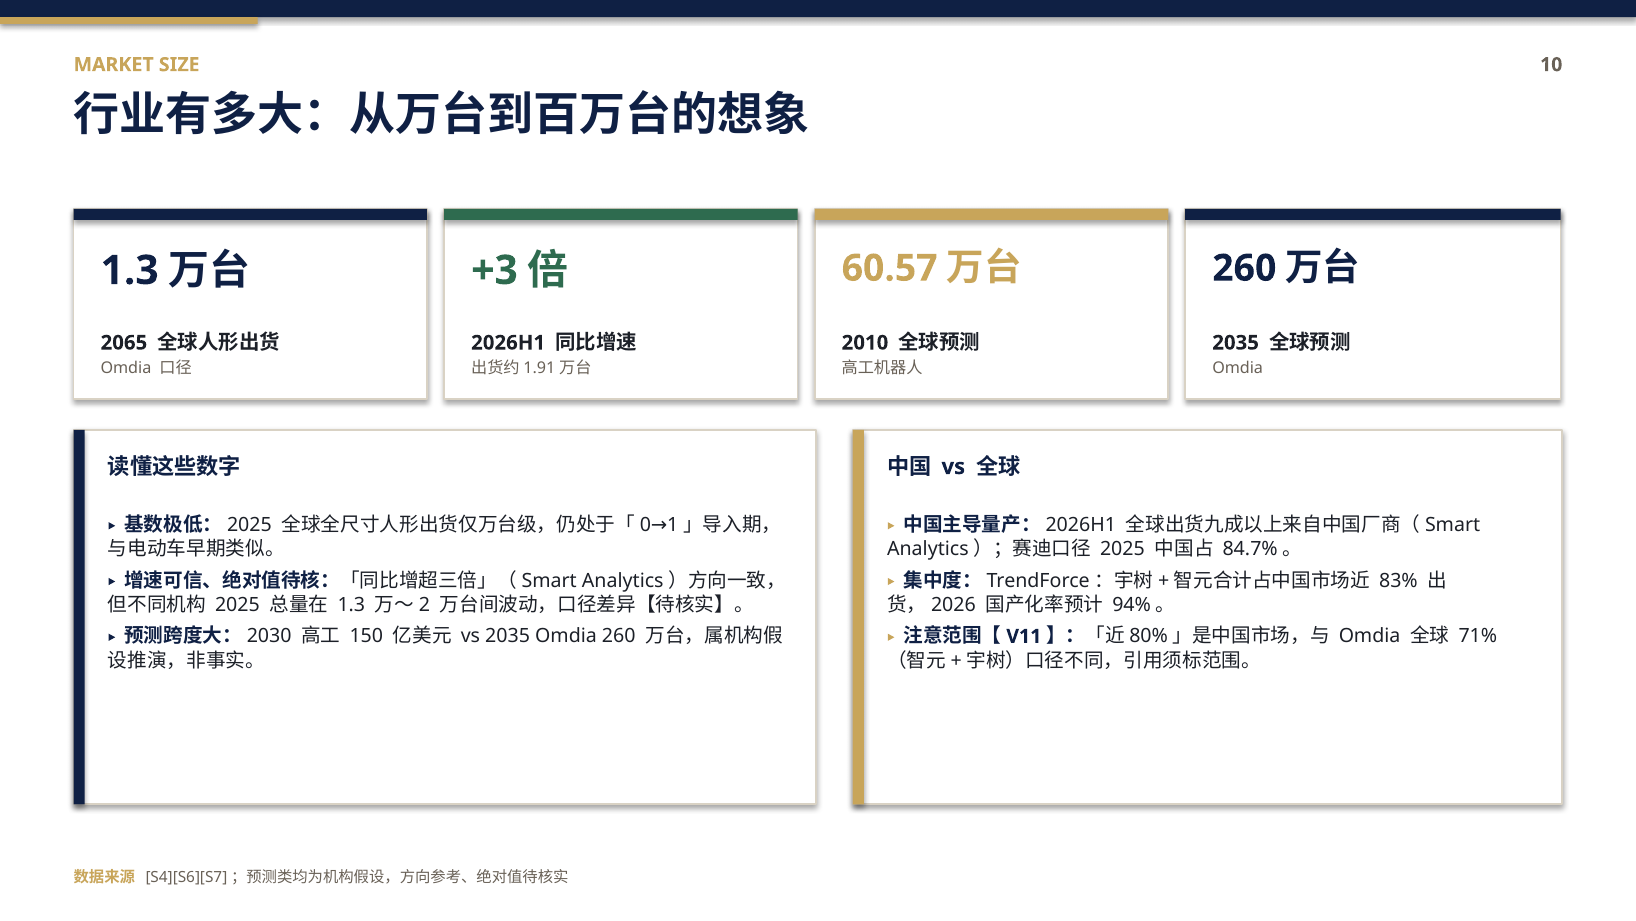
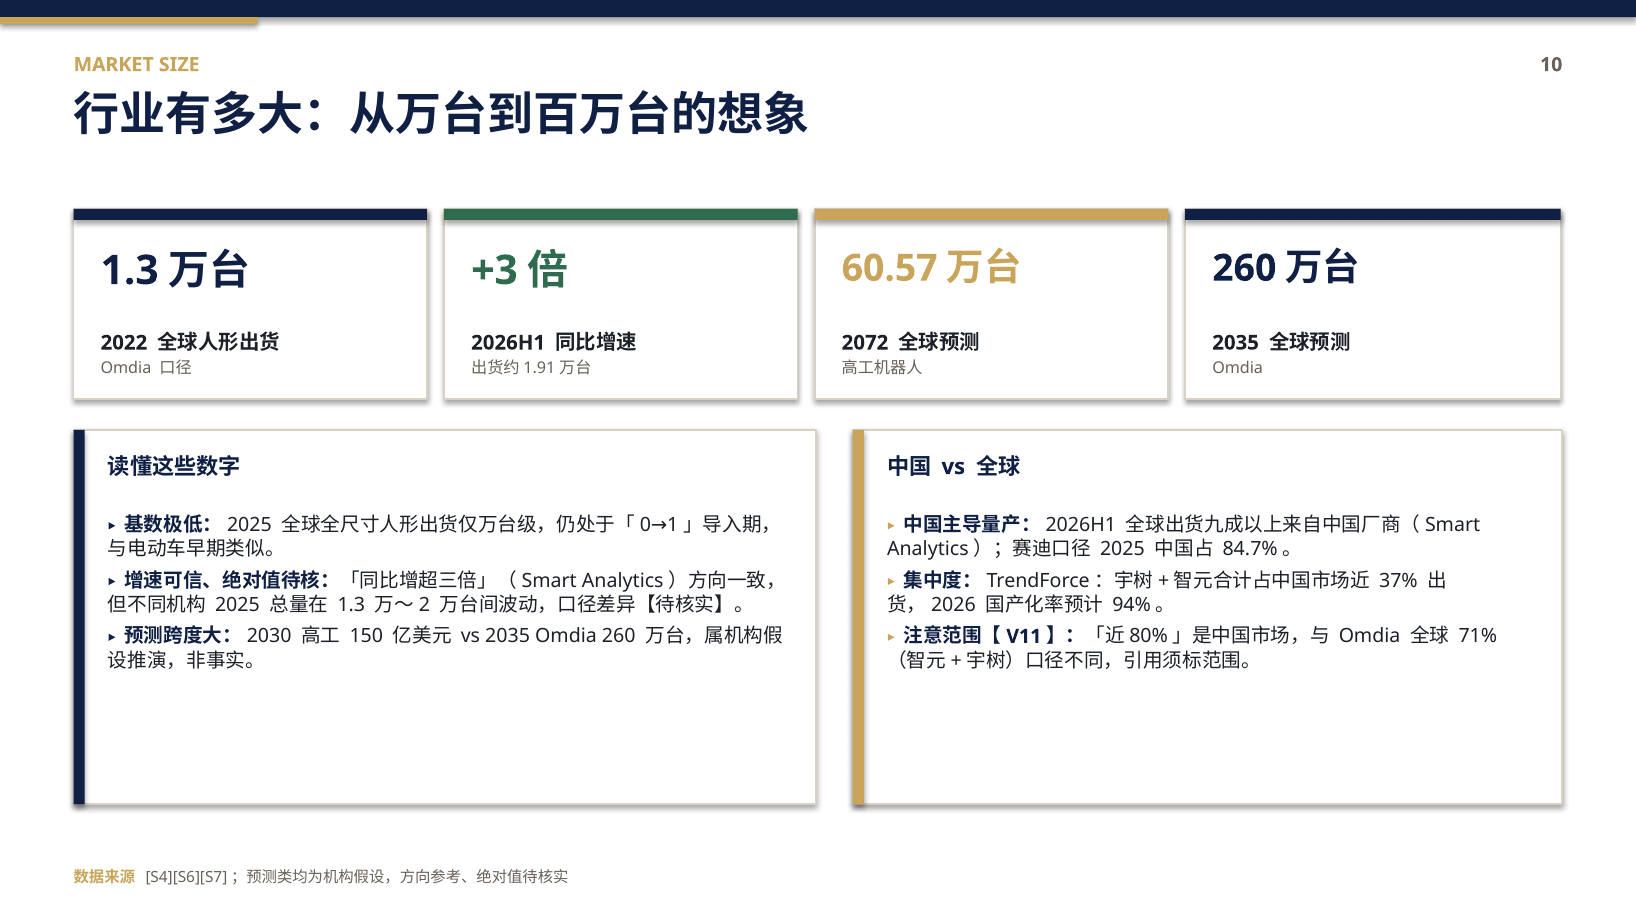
2065: 2065 -> 2022
2010: 2010 -> 2072
83%: 83% -> 37%
